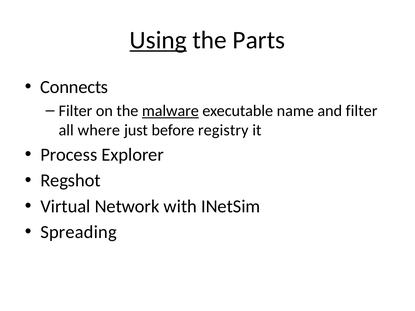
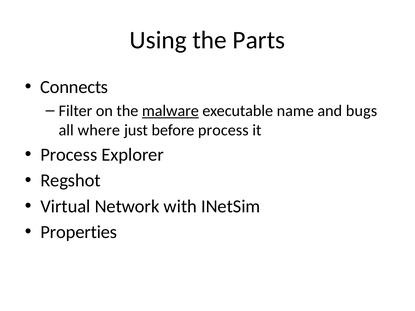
Using underline: present -> none
and filter: filter -> bugs
before registry: registry -> process
Spreading: Spreading -> Properties
